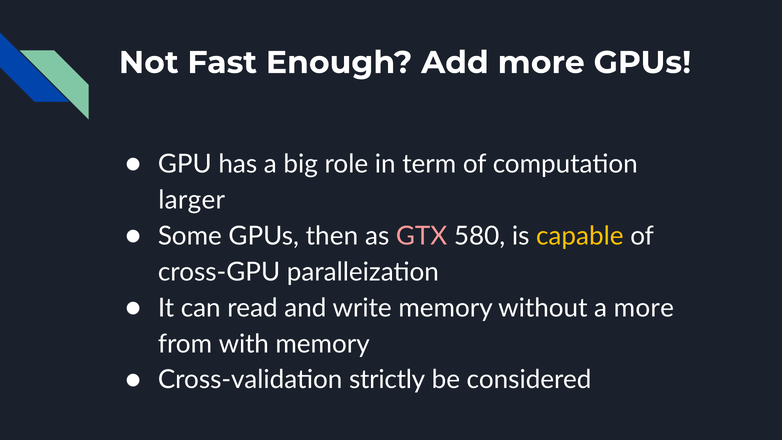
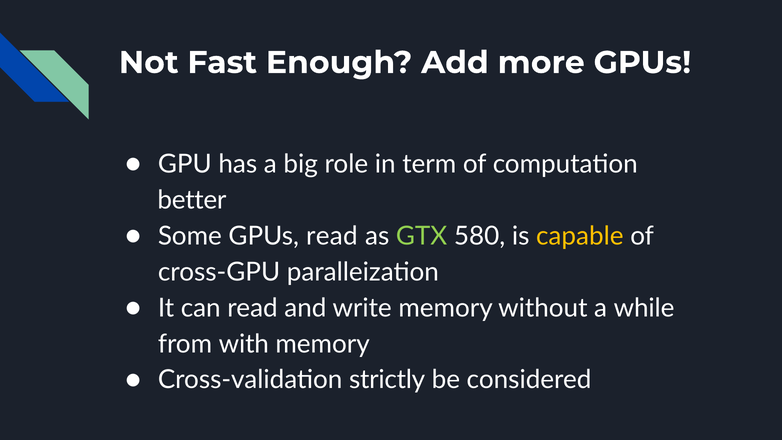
larger: larger -> better
GPUs then: then -> read
GTX colour: pink -> light green
a more: more -> while
